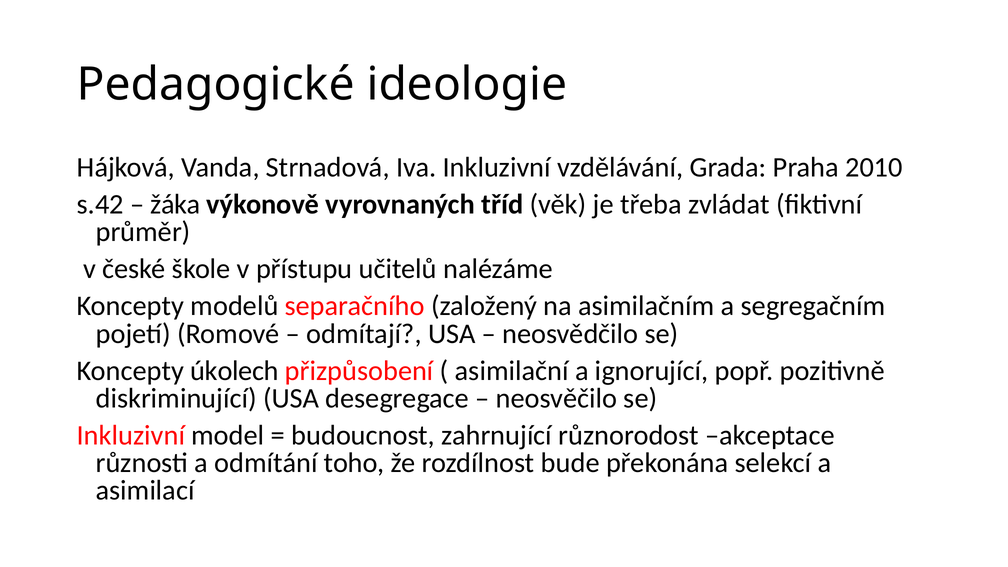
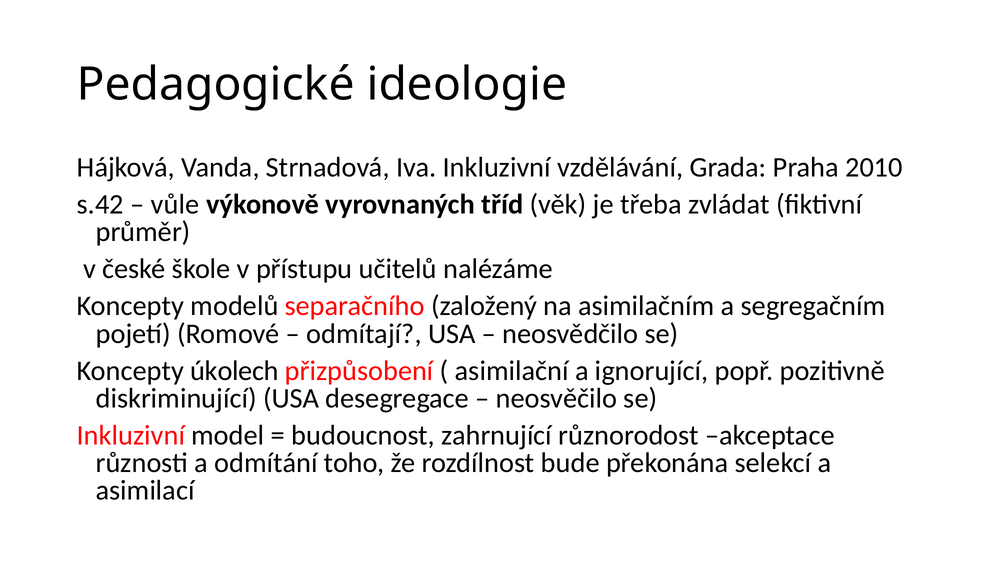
žáka: žáka -> vůle
